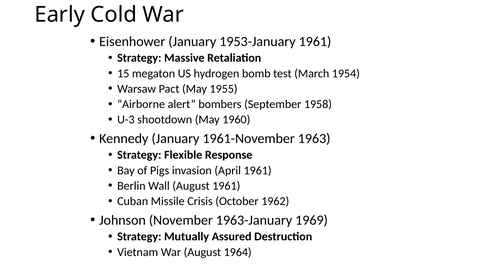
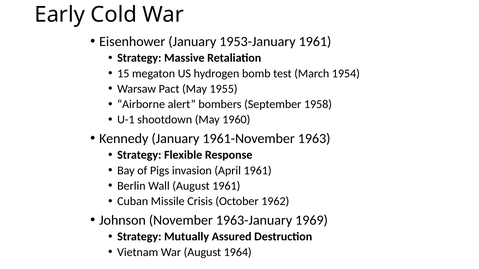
U-3: U-3 -> U-1
